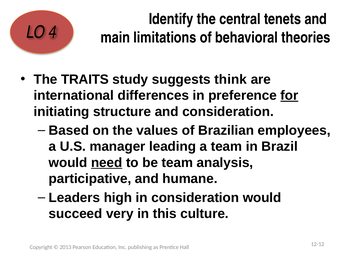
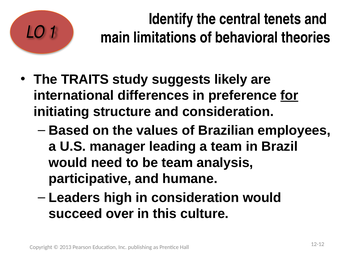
4: 4 -> 1
think: think -> likely
need underline: present -> none
very: very -> over
